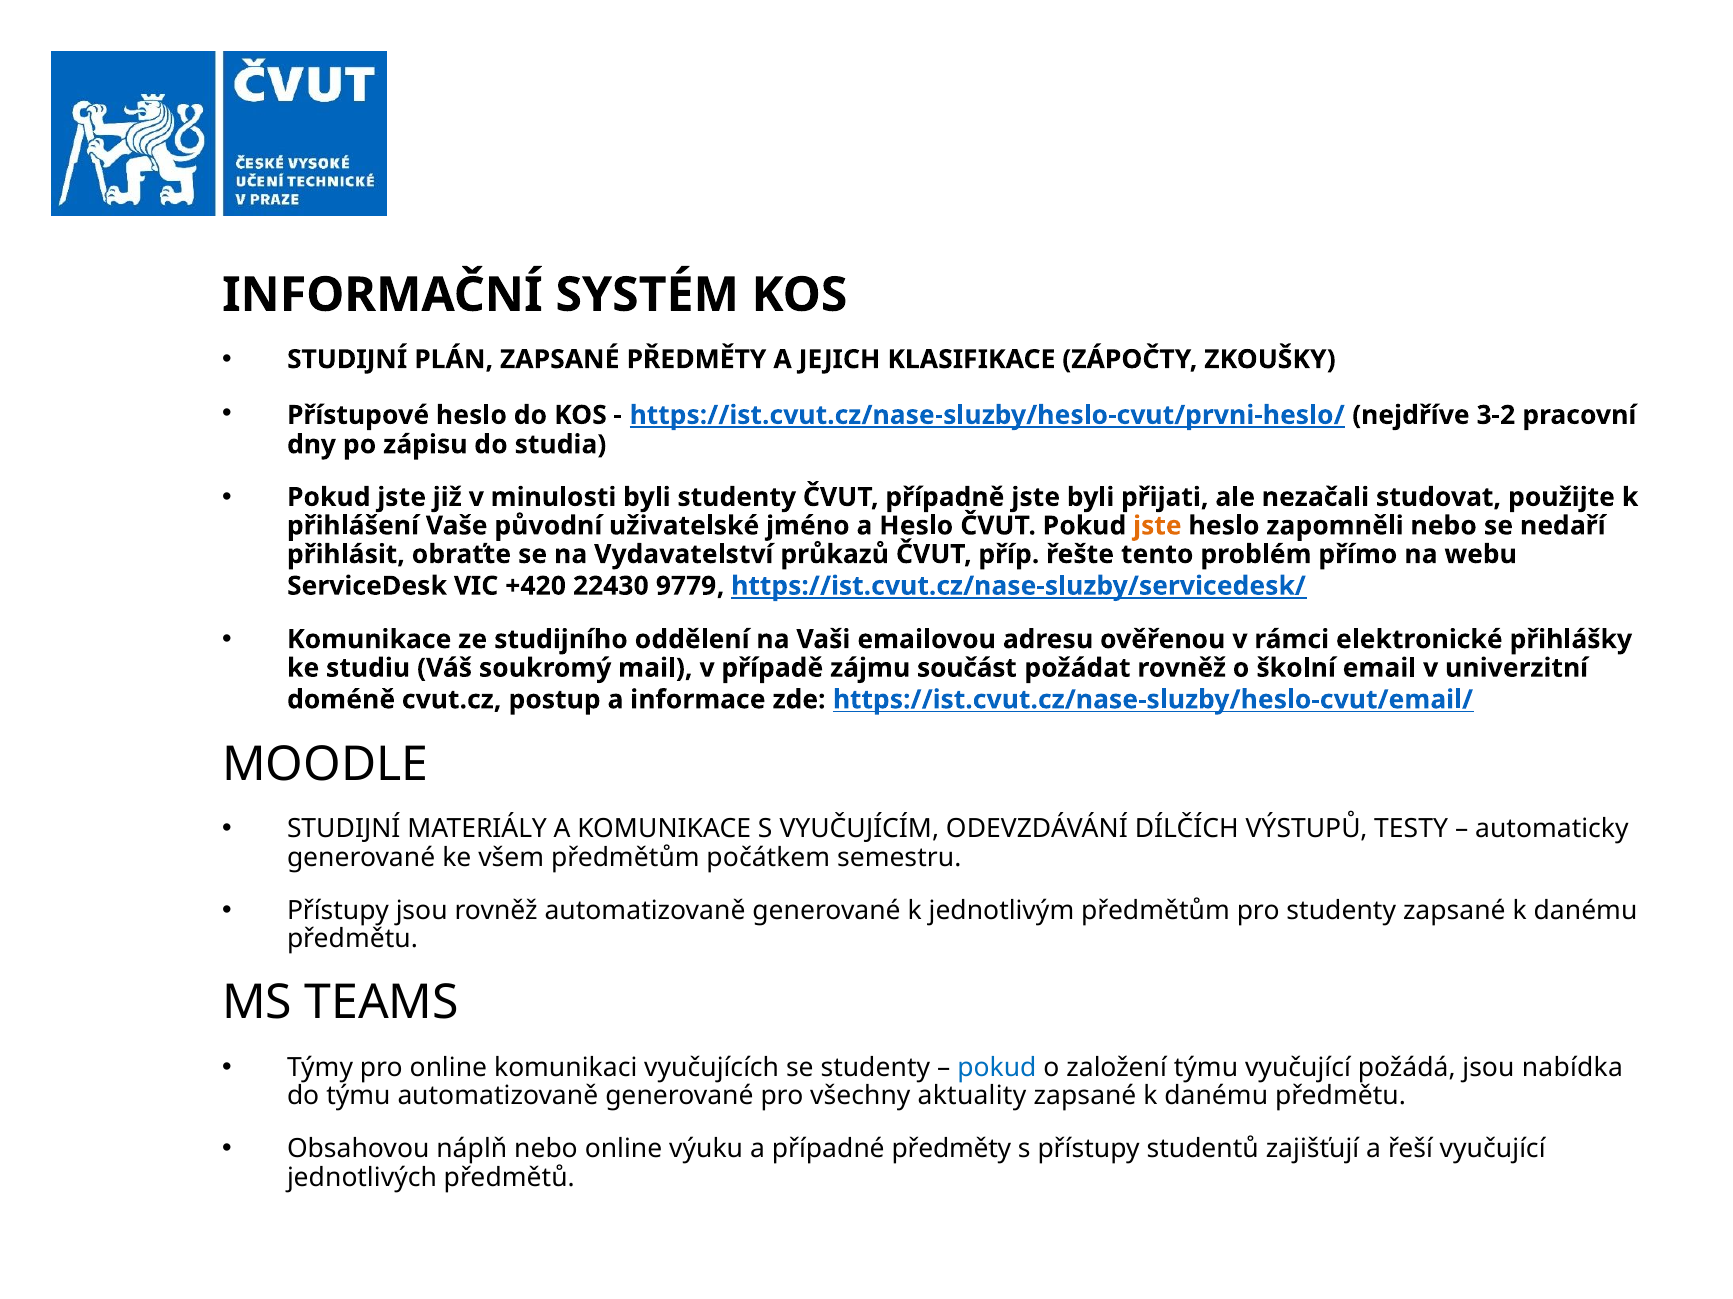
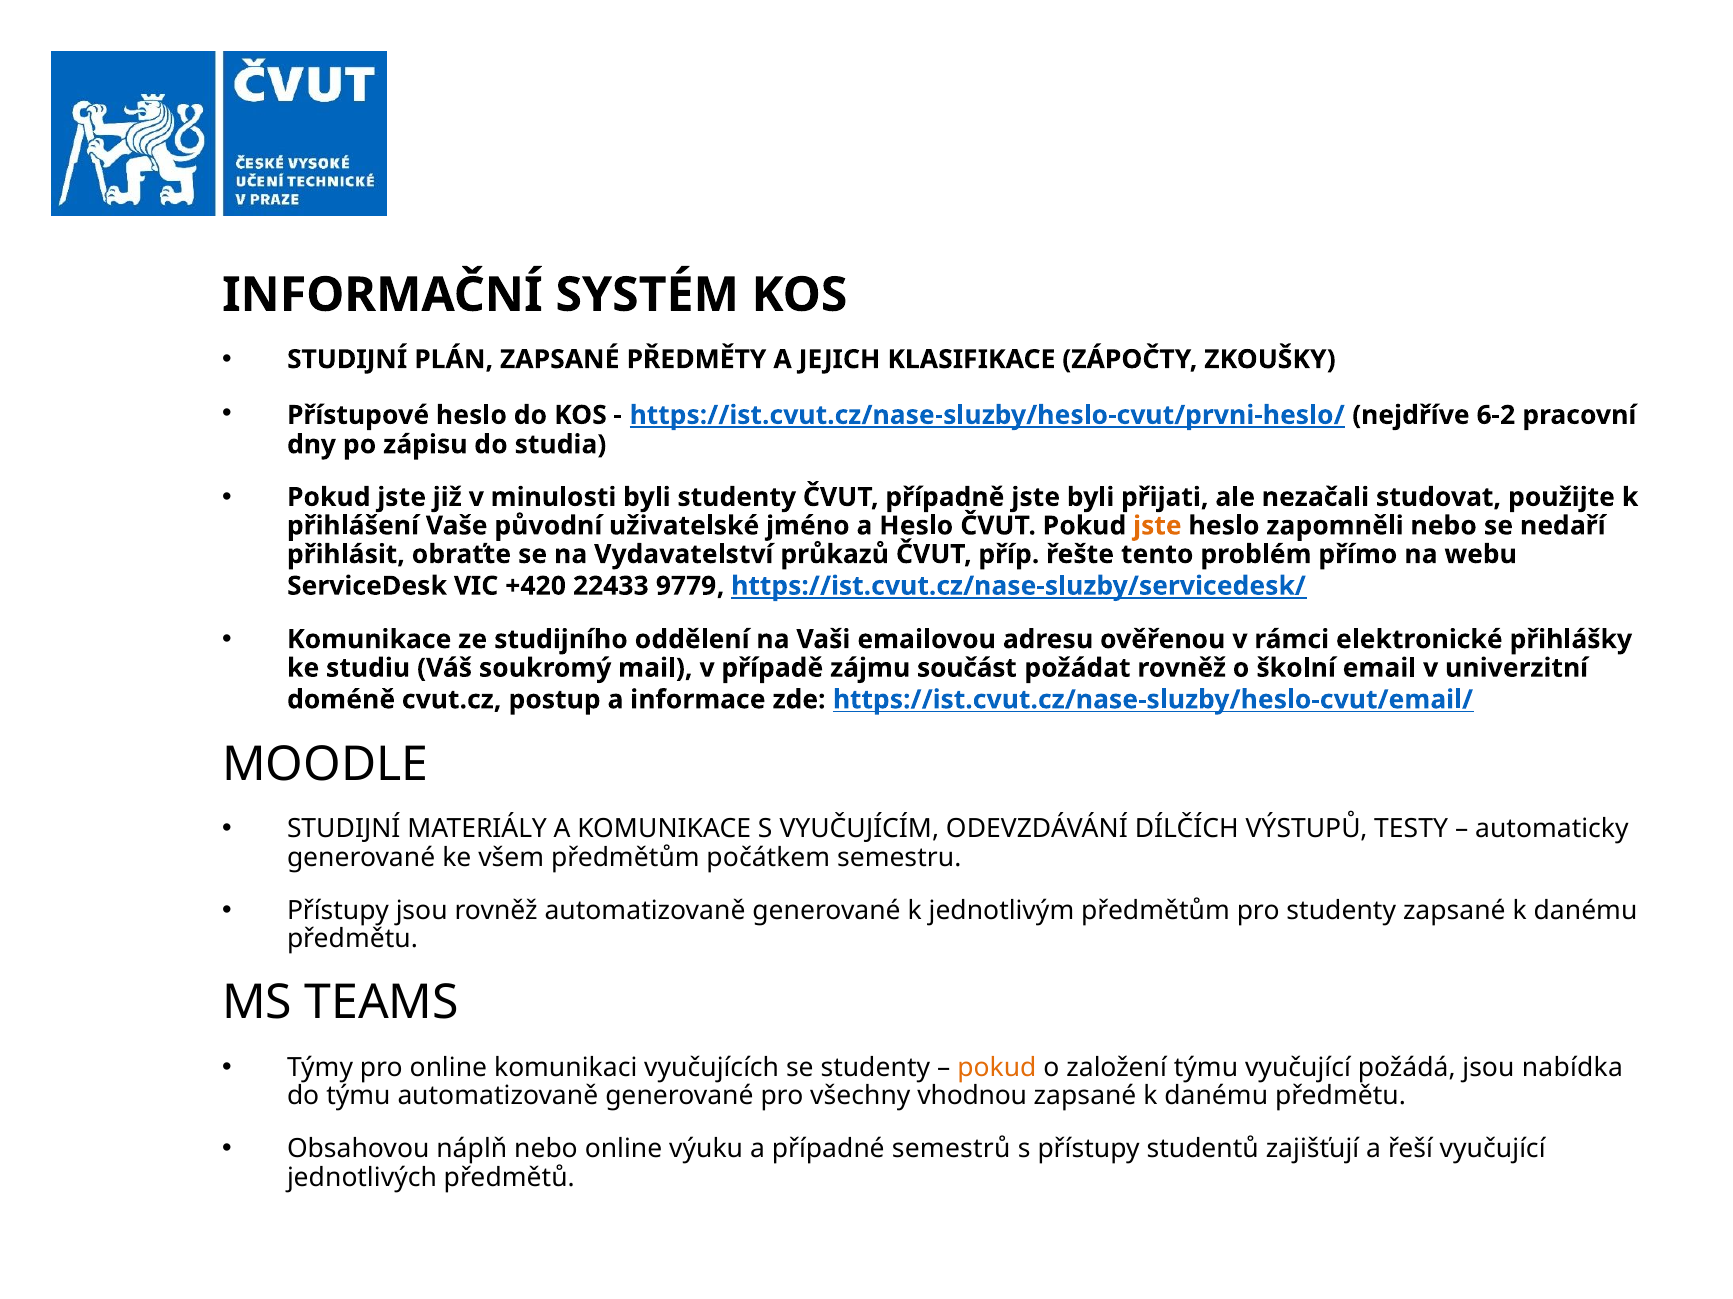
3-2: 3-2 -> 6-2
22430: 22430 -> 22433
pokud at (997, 1068) colour: blue -> orange
aktuality: aktuality -> vhodnou
případné předměty: předměty -> semestrů
